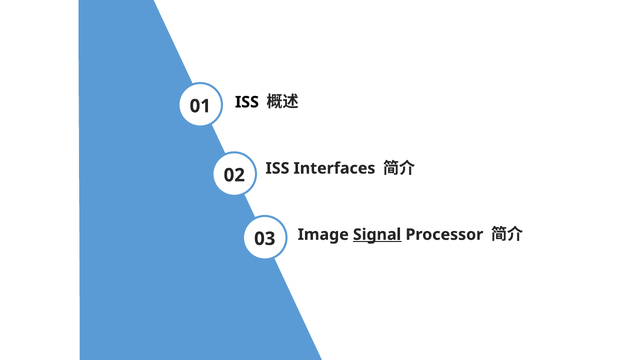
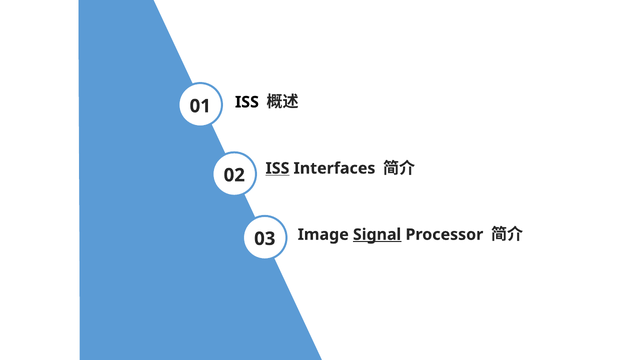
ISS at (277, 168) underline: none -> present
